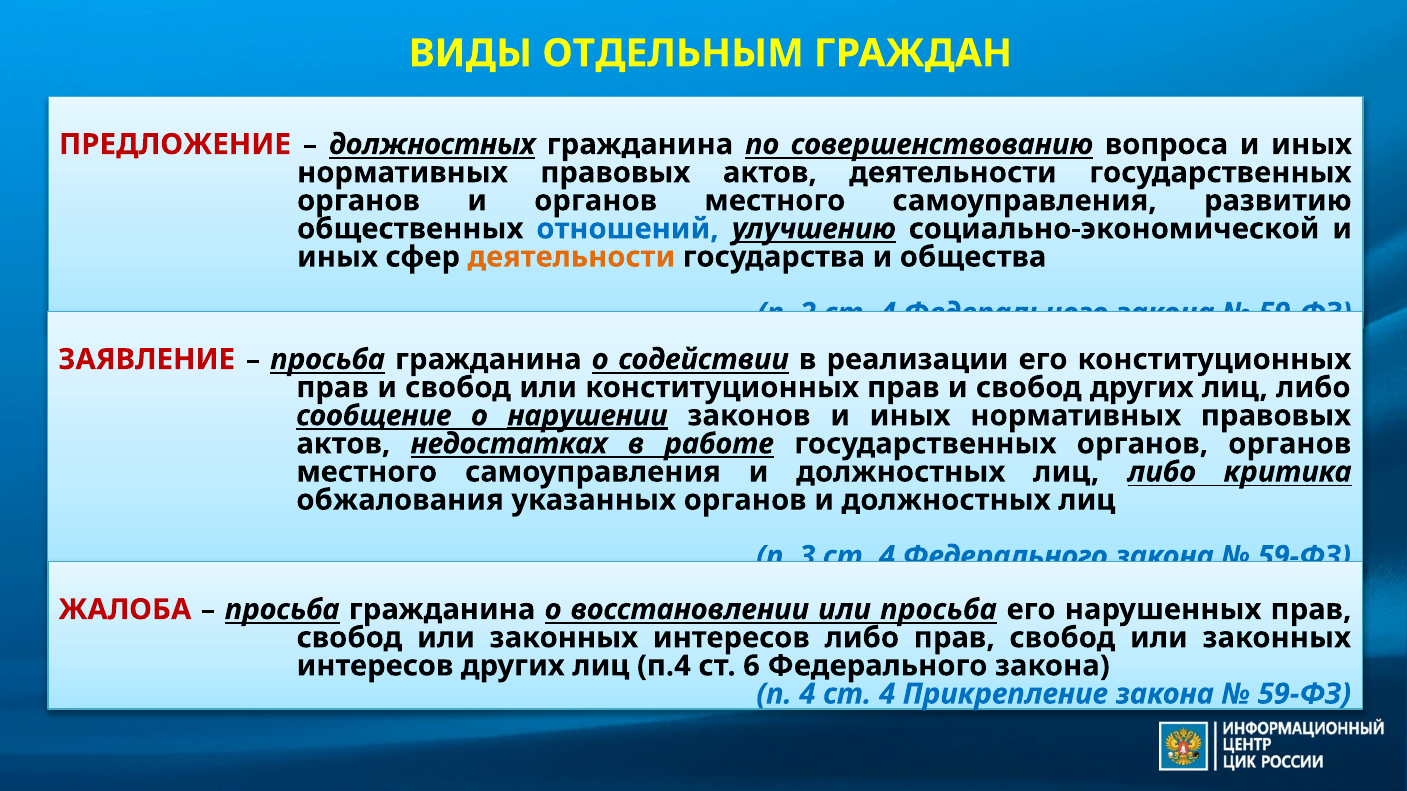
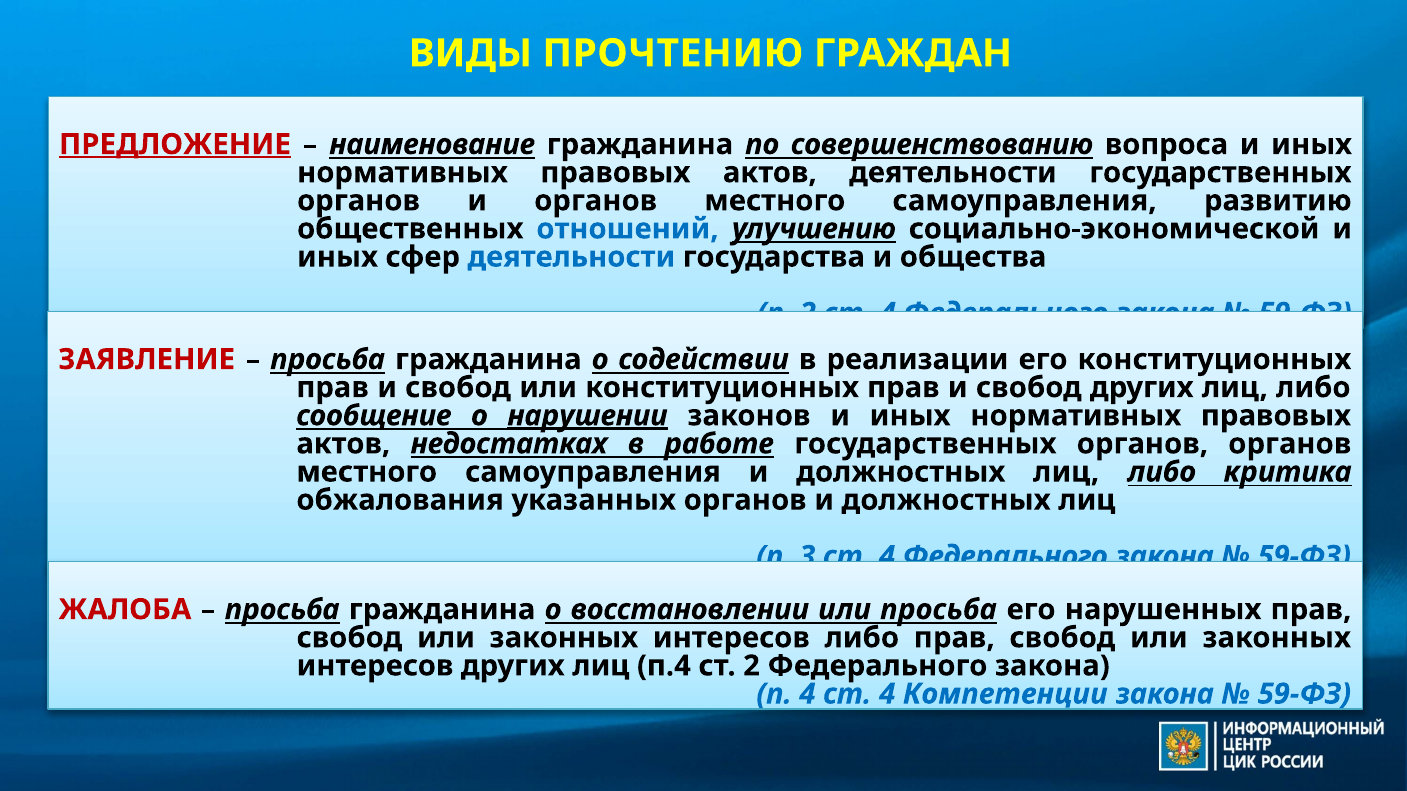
ОТДЕЛЬНЫМ: ОТДЕЛЬНЫМ -> ПРОЧТЕНИЮ
ПРЕДЛОЖЕНИЕ underline: none -> present
должностных at (432, 145): должностных -> наименование
деятельности at (571, 257) colour: orange -> blue
ст 6: 6 -> 2
Прикрепление: Прикрепление -> Компетенции
